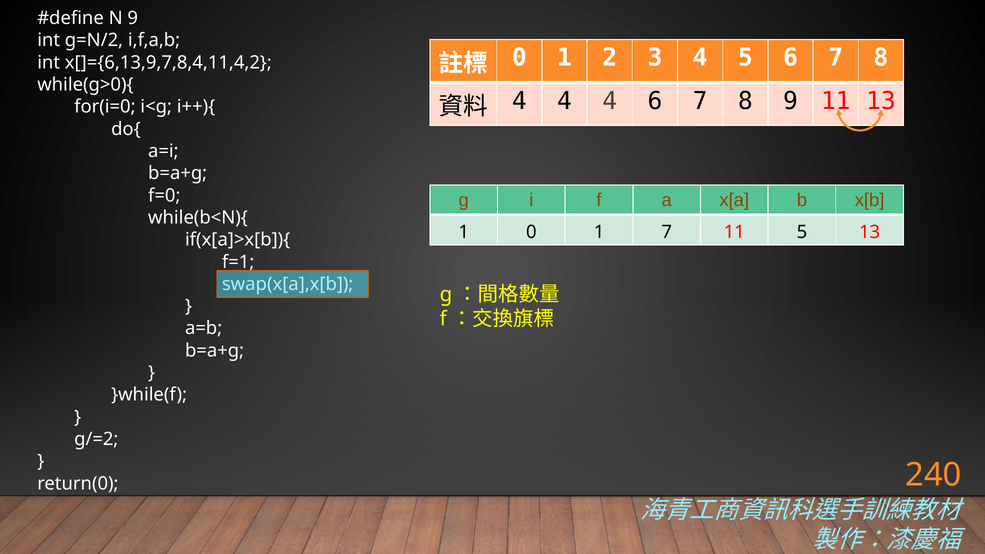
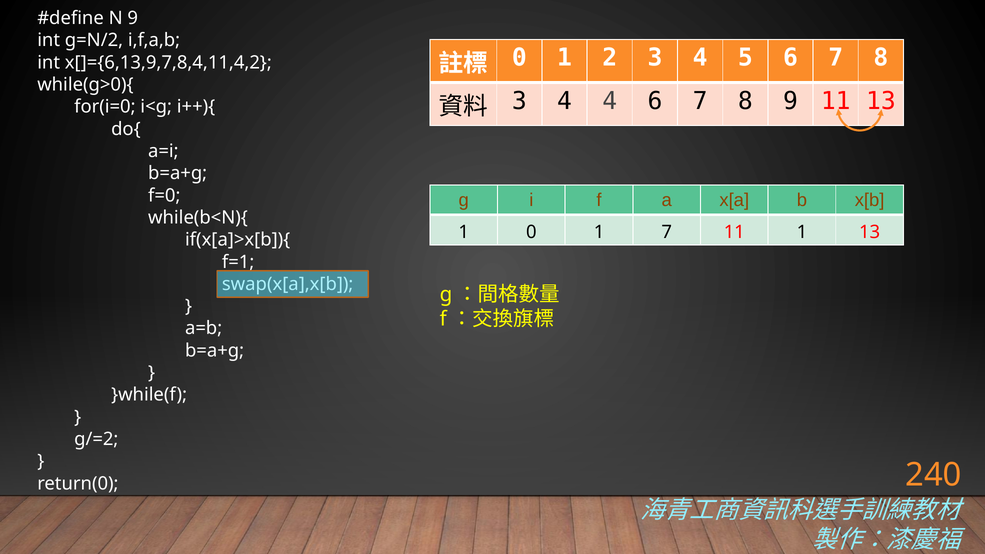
4 at (519, 101): 4 -> 3
11 5: 5 -> 1
